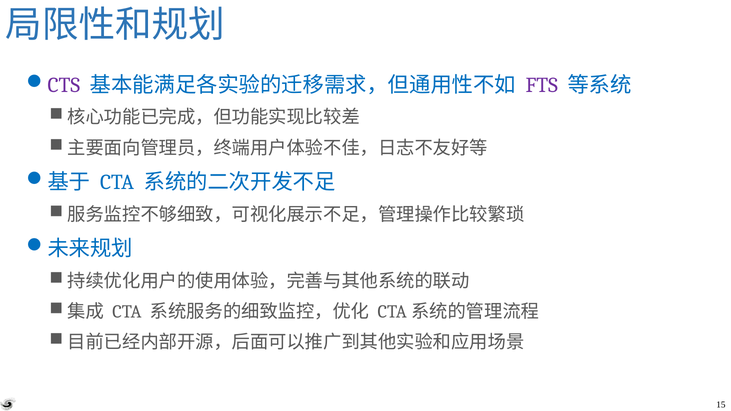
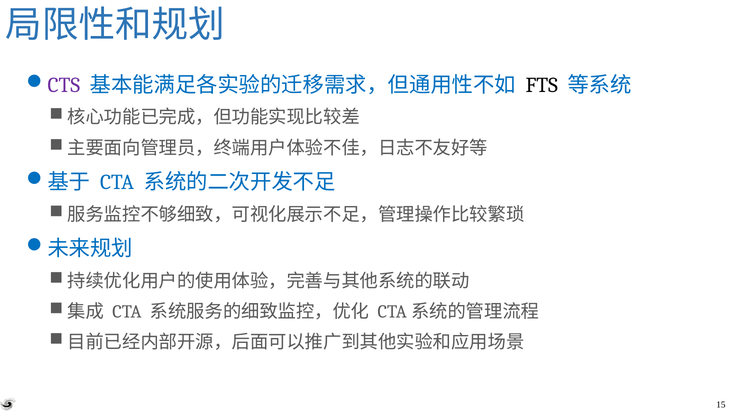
FTS colour: purple -> black
